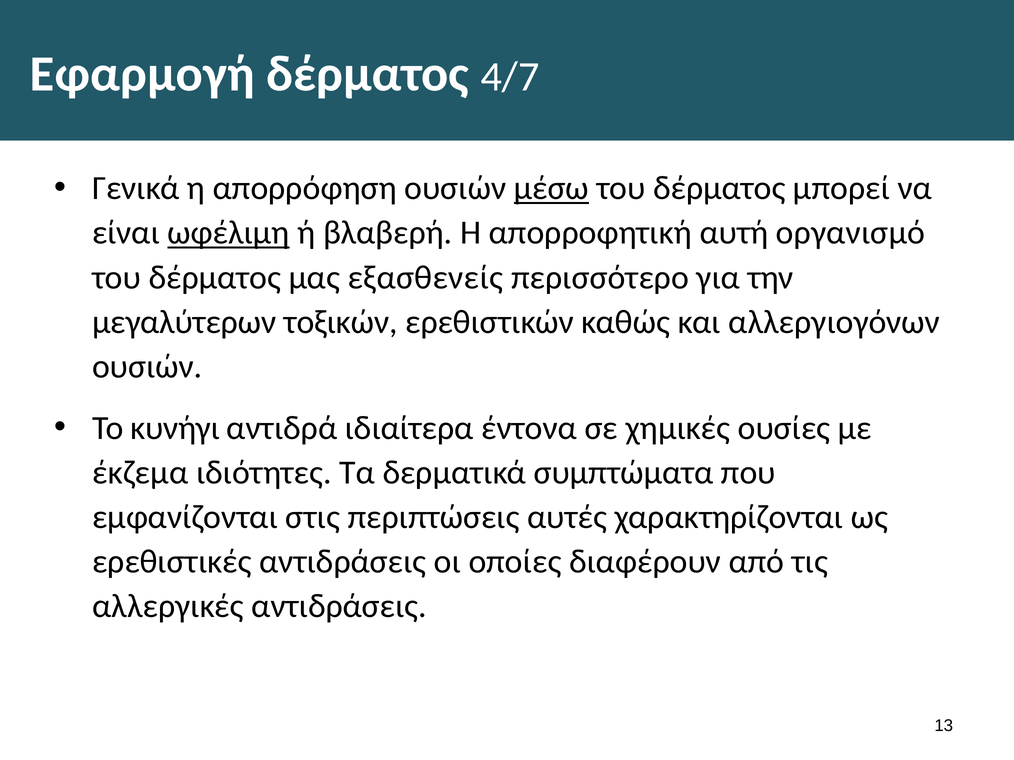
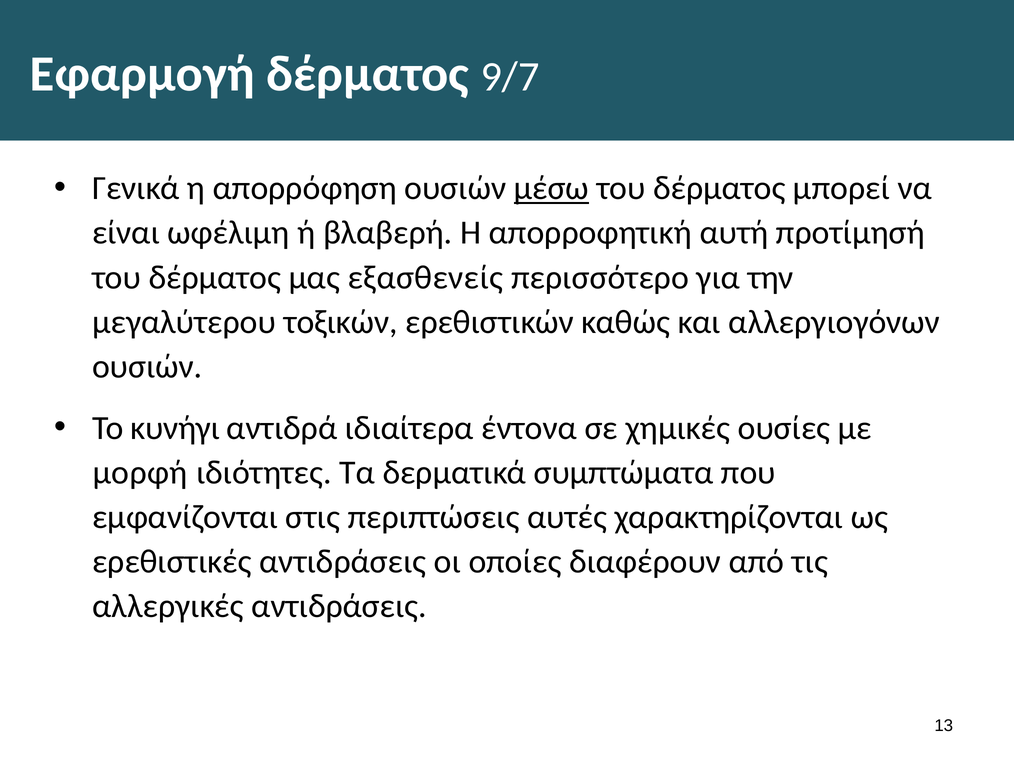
4/7: 4/7 -> 9/7
ωφέλιμη underline: present -> none
οργανισμό: οργανισμό -> προτίμησή
μεγαλύτερων: μεγαλύτερων -> μεγαλύτερου
έκζεμα: έκζεμα -> μορφή
